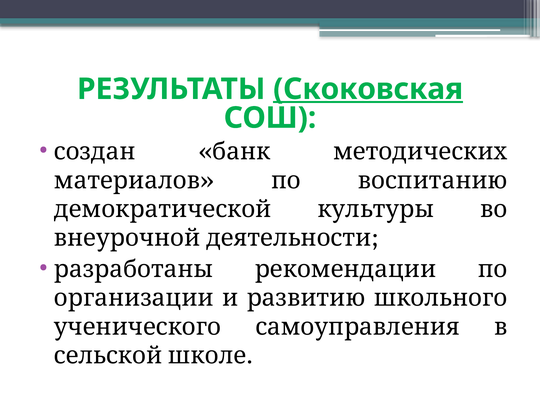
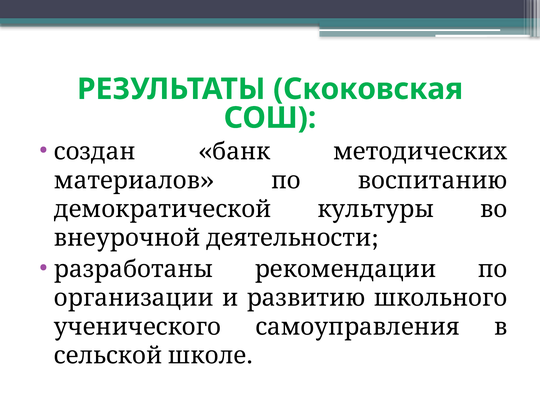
Скоковская underline: present -> none
